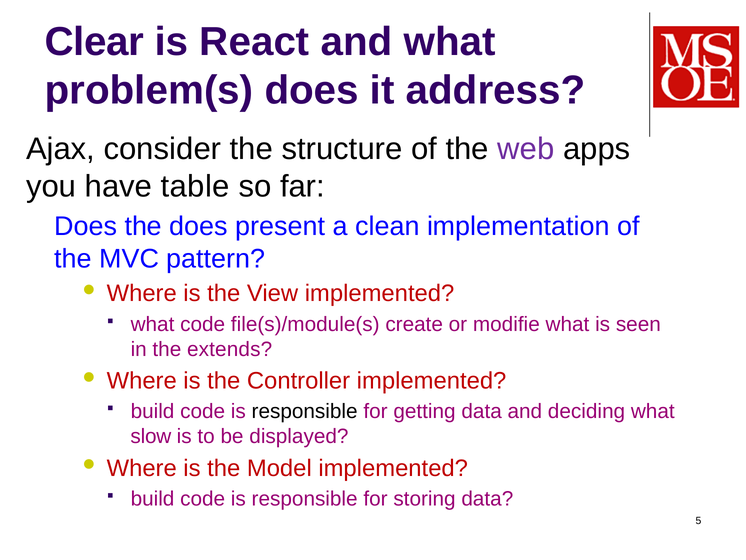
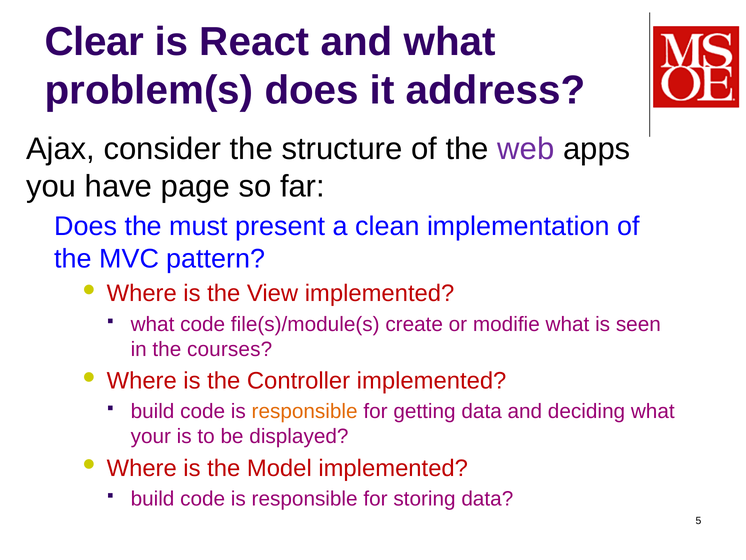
table: table -> page
the does: does -> must
extends: extends -> courses
responsible at (305, 411) colour: black -> orange
slow: slow -> your
